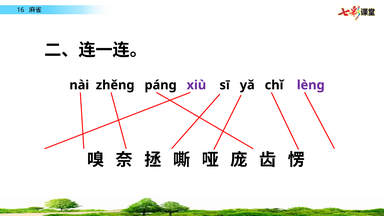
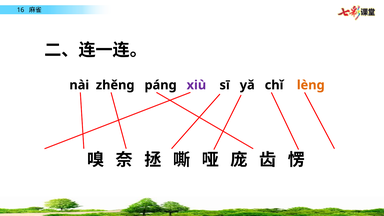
lèng colour: purple -> orange
